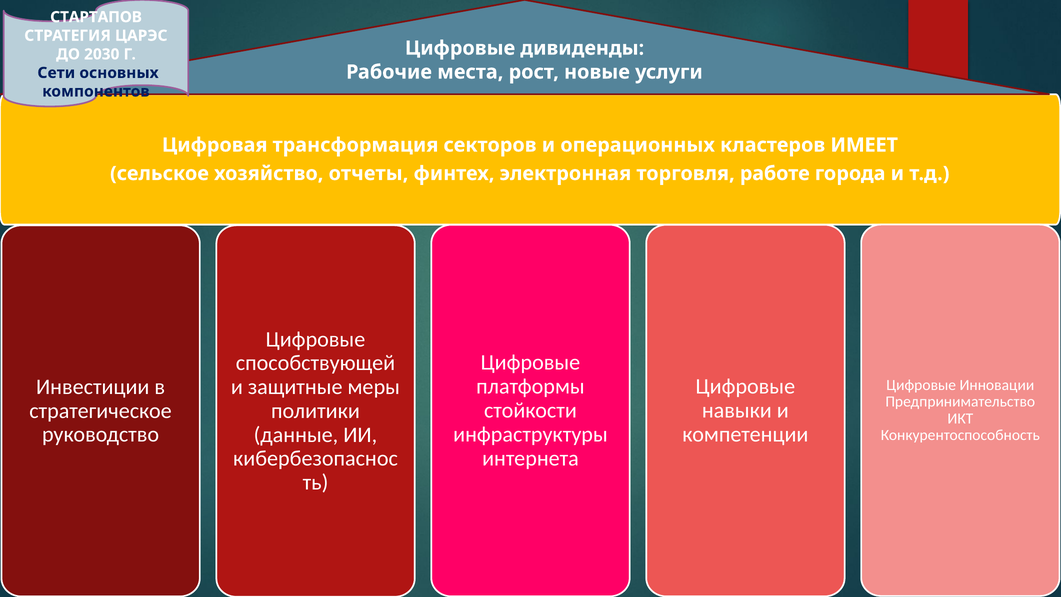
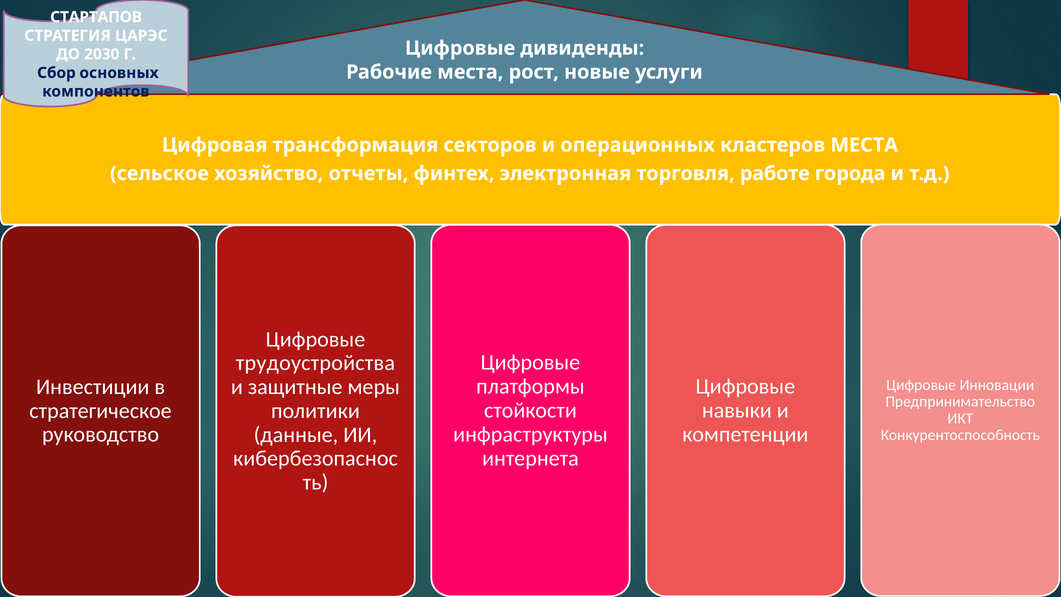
Сети: Сети -> Сбор
кластеров ИМЕЕТ: ИМЕЕТ -> МЕСТА
способствующей: способствующей -> трудоустройства
